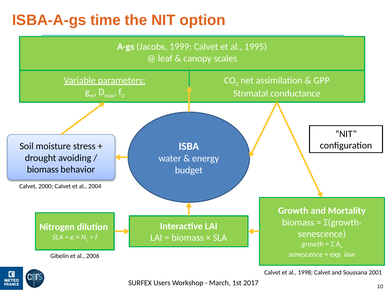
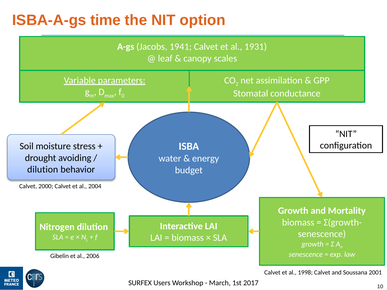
1999: 1999 -> 1941
1995: 1995 -> 1931
biomass at (43, 170): biomass -> dilution
